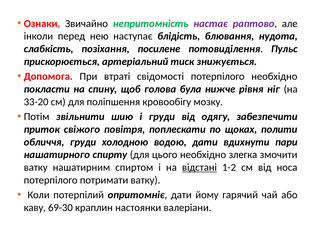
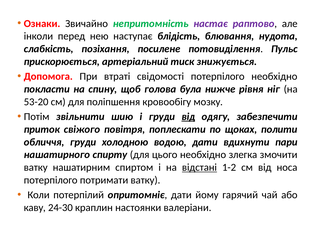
33-20: 33-20 -> 53-20
від at (188, 117) underline: none -> present
69-30: 69-30 -> 24-30
